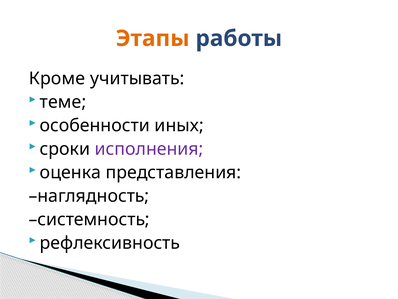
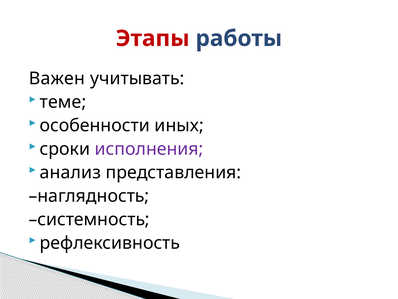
Этапы colour: orange -> red
Кроме: Кроме -> Важен
оценка: оценка -> анализ
